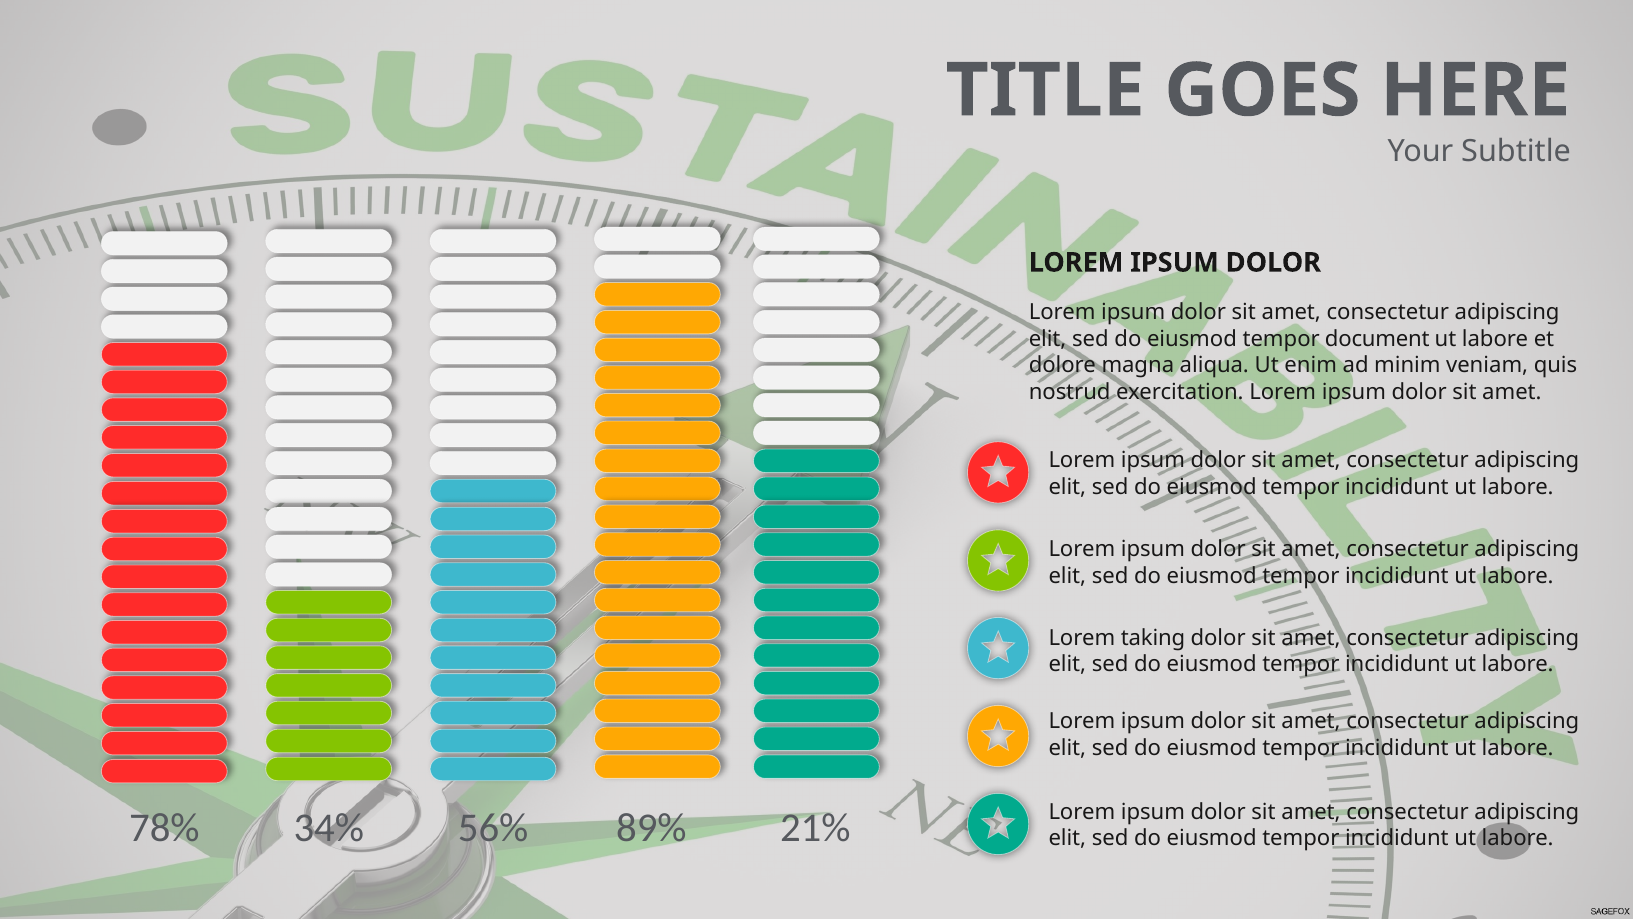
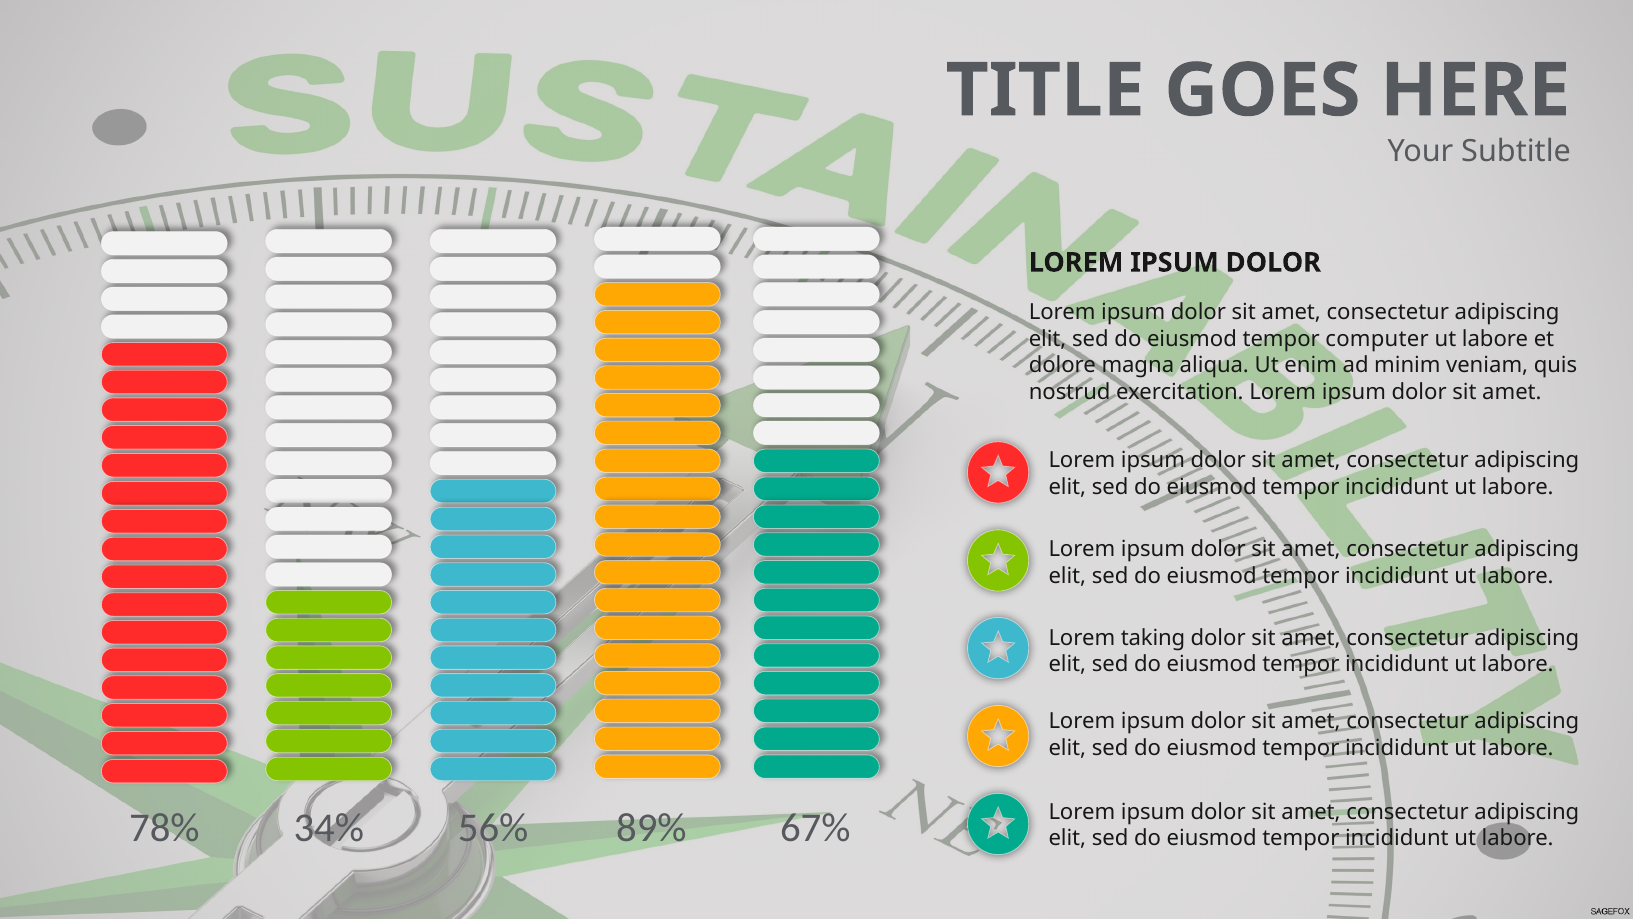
document: document -> computer
21%: 21% -> 67%
